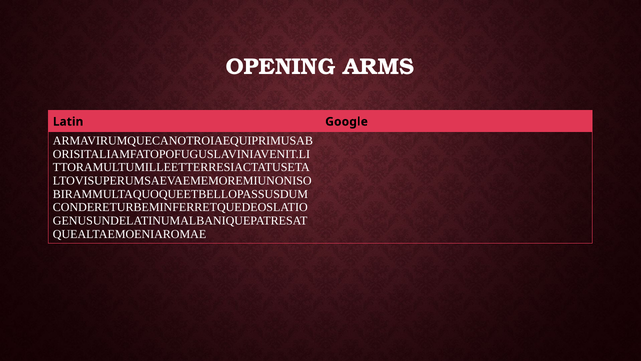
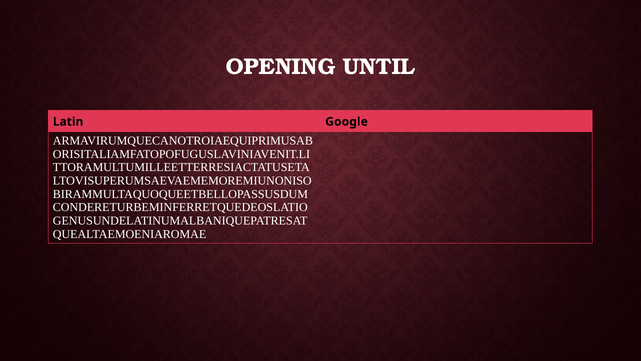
ARMS: ARMS -> UNTIL
